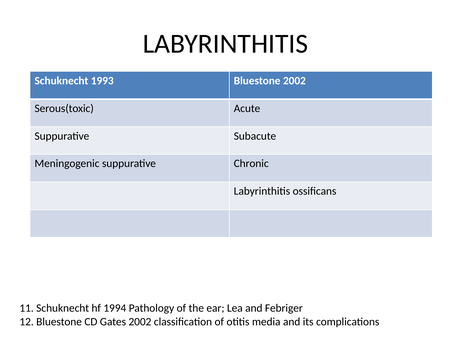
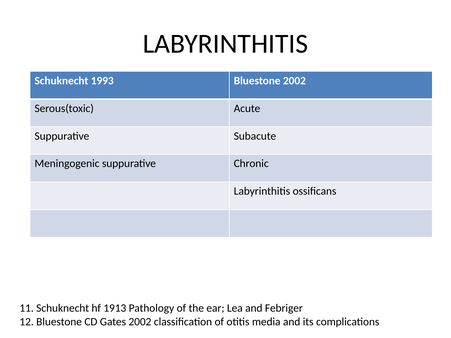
1994: 1994 -> 1913
